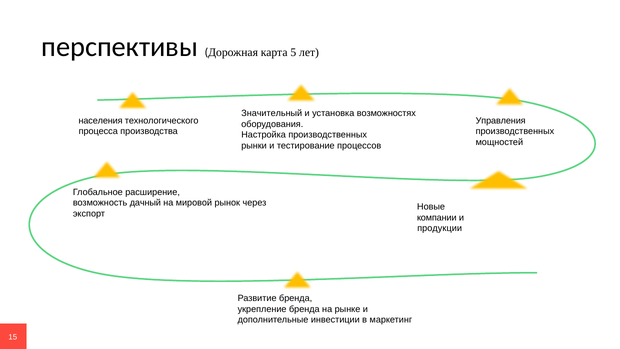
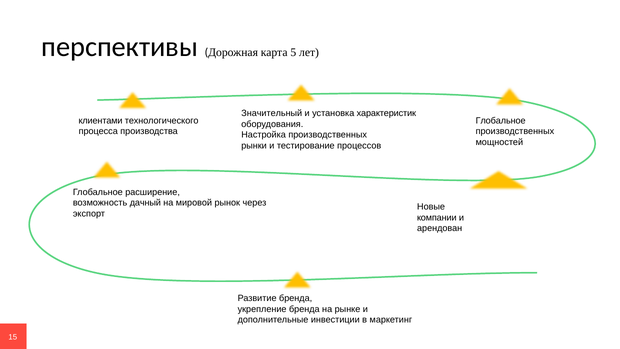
возможностях: возможностях -> характеристик
населения: населения -> клиентами
Управления at (501, 120): Управления -> Глобальное
продукции: продукции -> арендован
